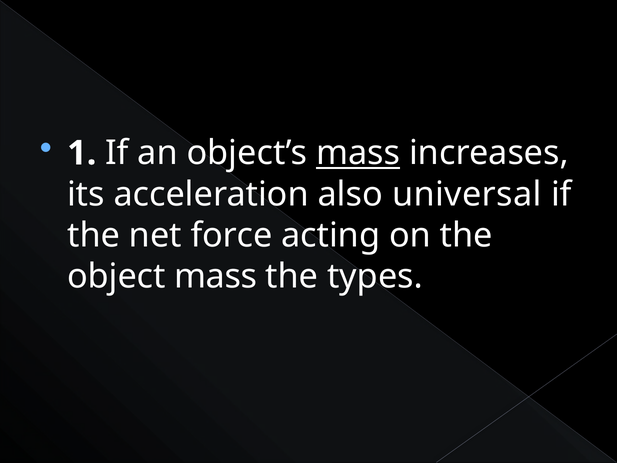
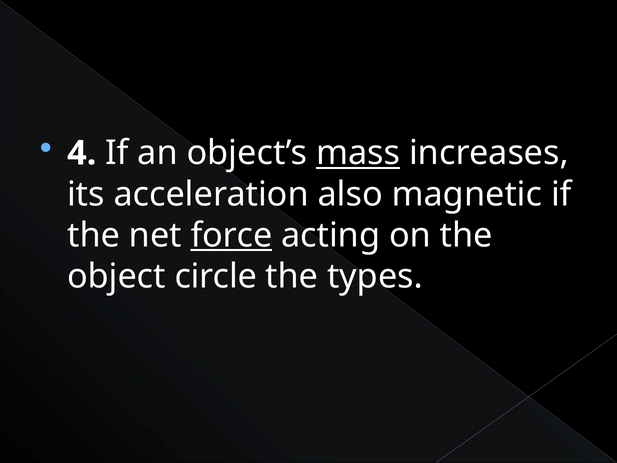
1: 1 -> 4
universal: universal -> magnetic
force underline: none -> present
object mass: mass -> circle
